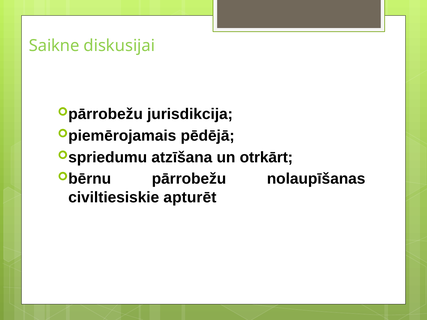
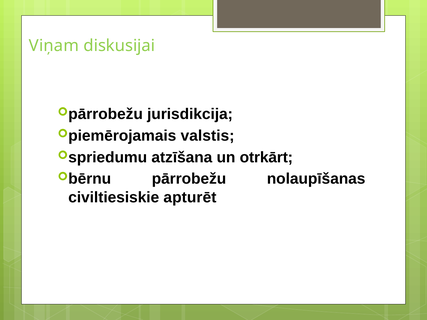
Saikne: Saikne -> Viņam
pēdējā: pēdējā -> valstis
